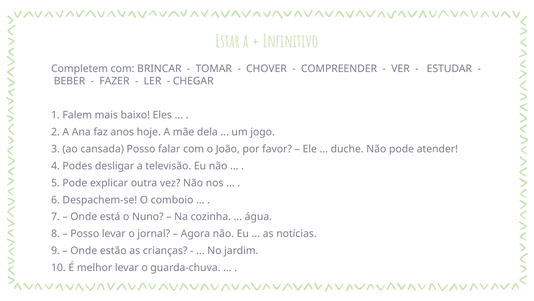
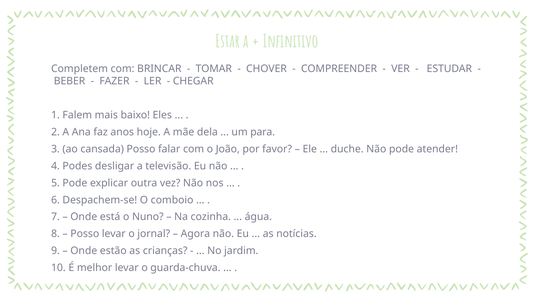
jogo: jogo -> para
